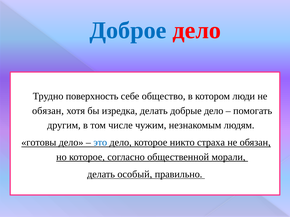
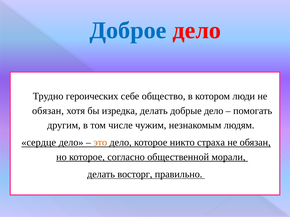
поверхность: поверхность -> героических
готовы: готовы -> сердце
это colour: blue -> orange
особый: особый -> восторг
